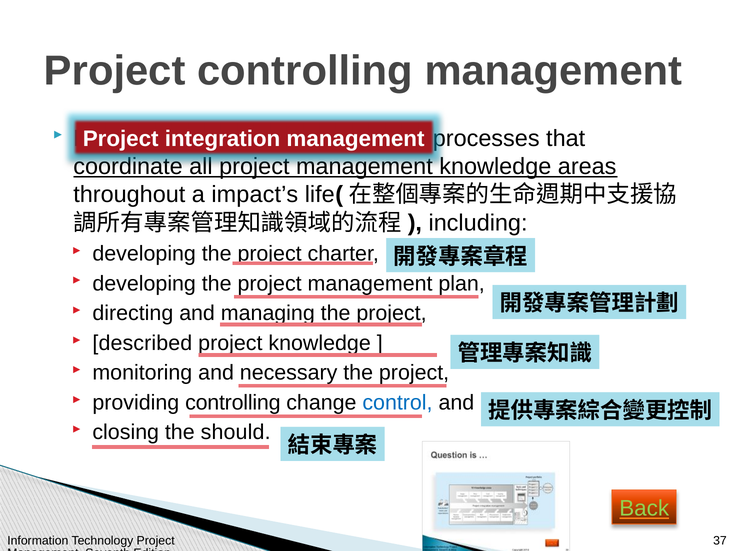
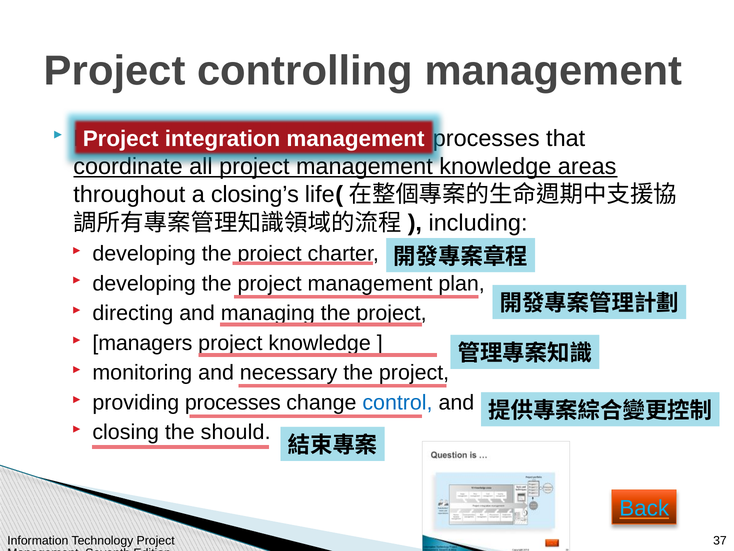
impact’s: impact’s -> closing’s
described: described -> managers
providing controlling: controlling -> processes
Back colour: light green -> light blue
